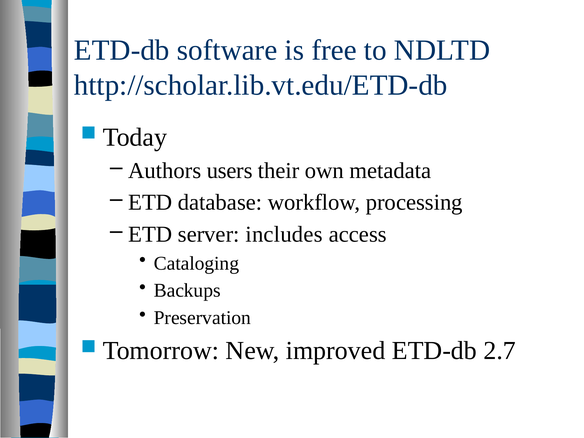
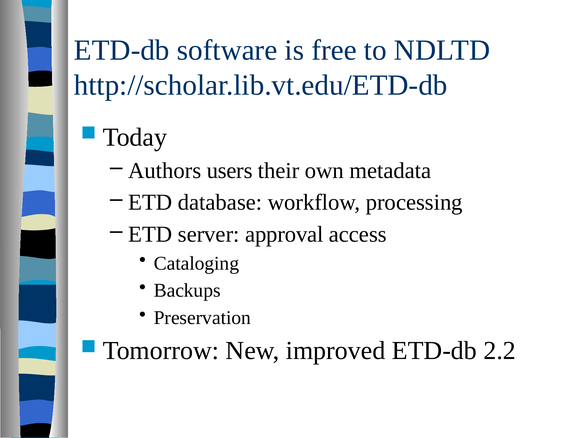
includes: includes -> approval
2.7: 2.7 -> 2.2
